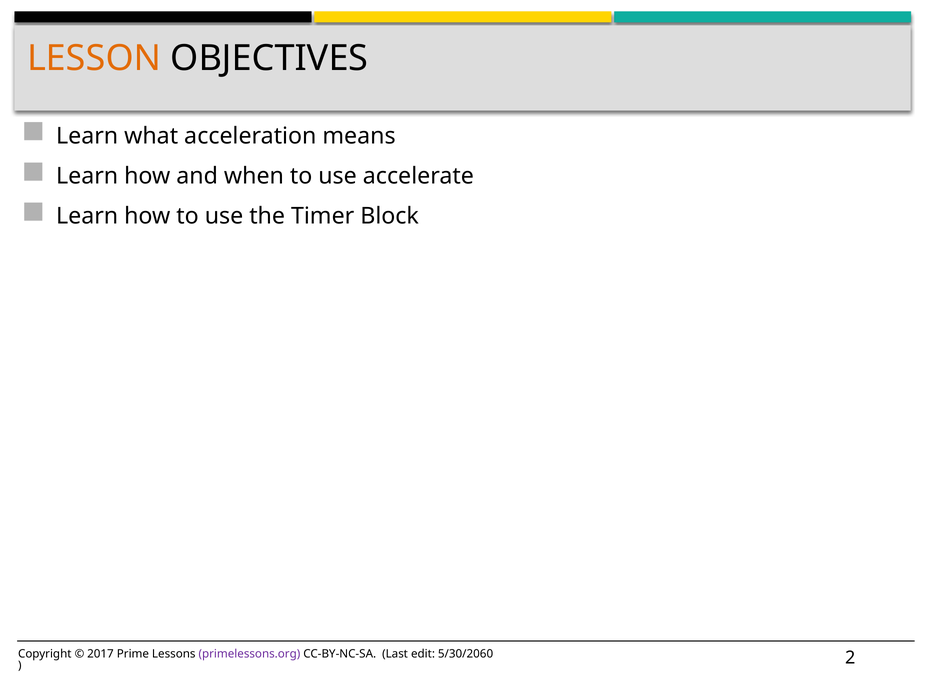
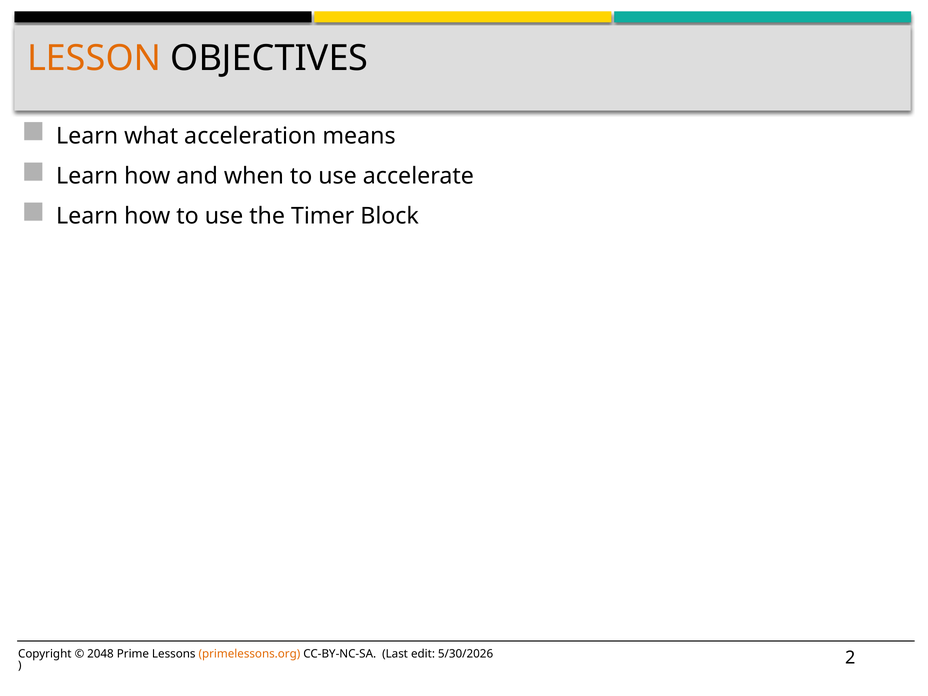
2017: 2017 -> 2048
primelessons.org colour: purple -> orange
5/30/2060: 5/30/2060 -> 5/30/2026
